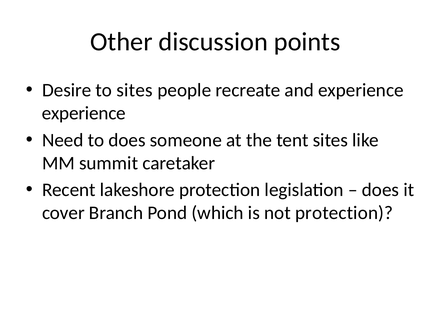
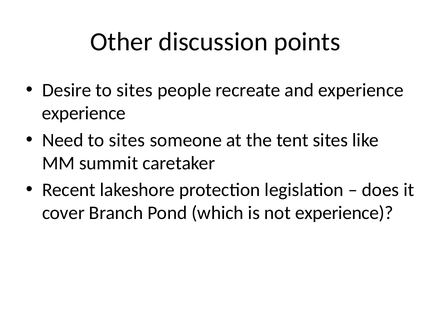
Need to does: does -> sites
not protection: protection -> experience
